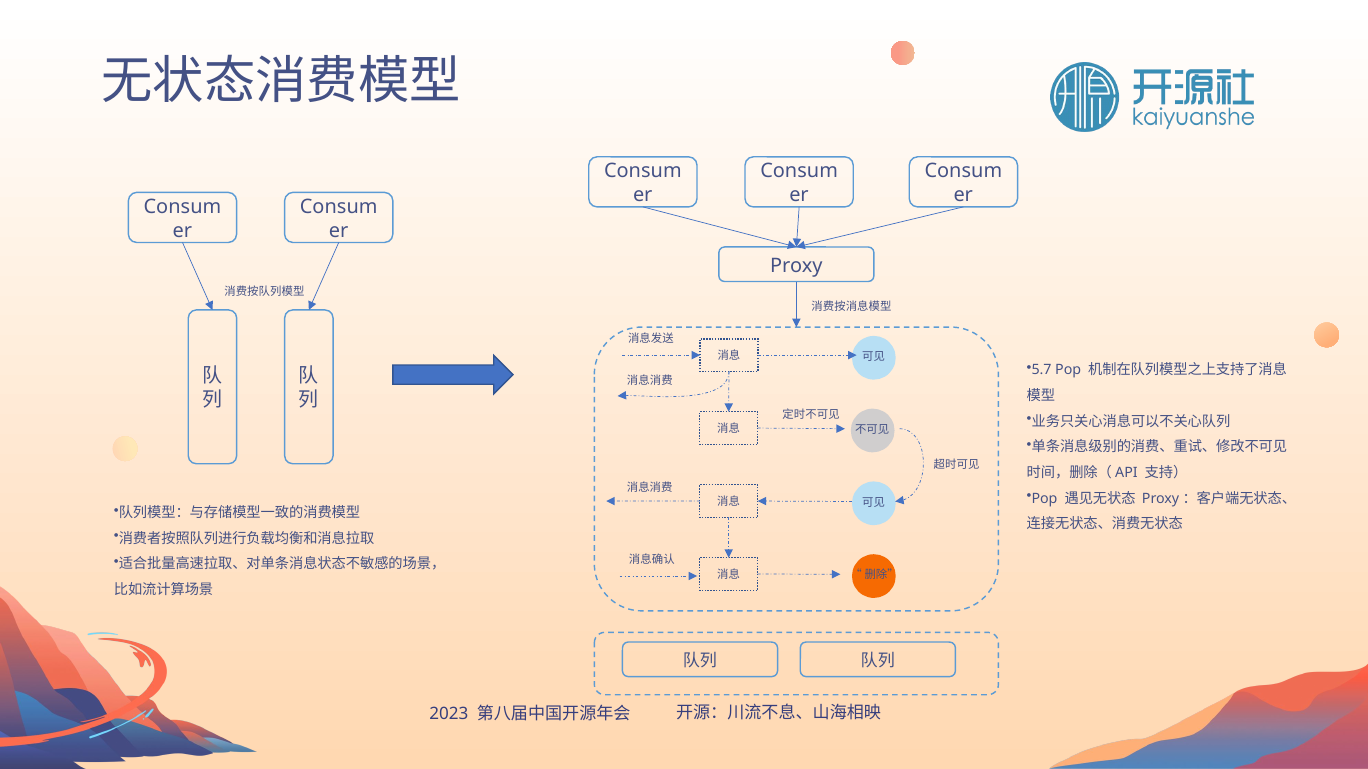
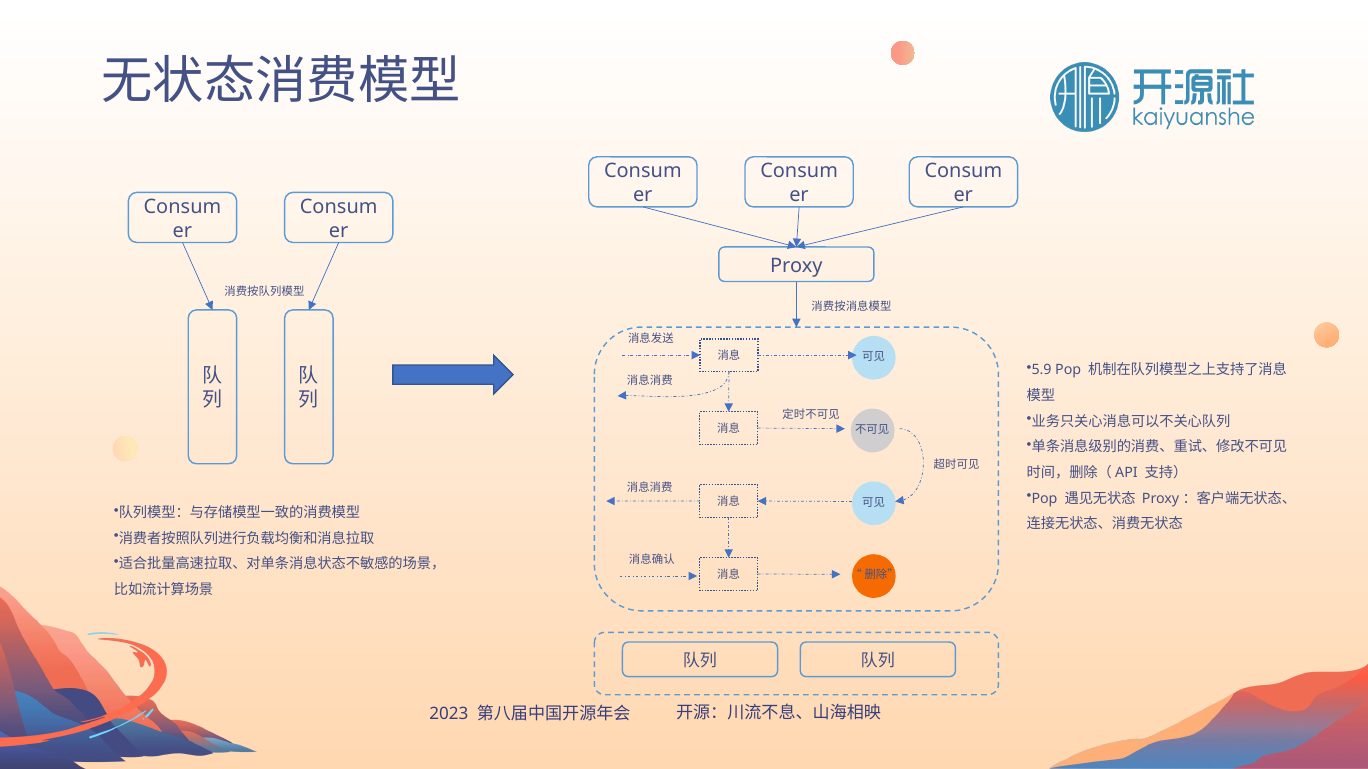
5.7: 5.7 -> 5.9
